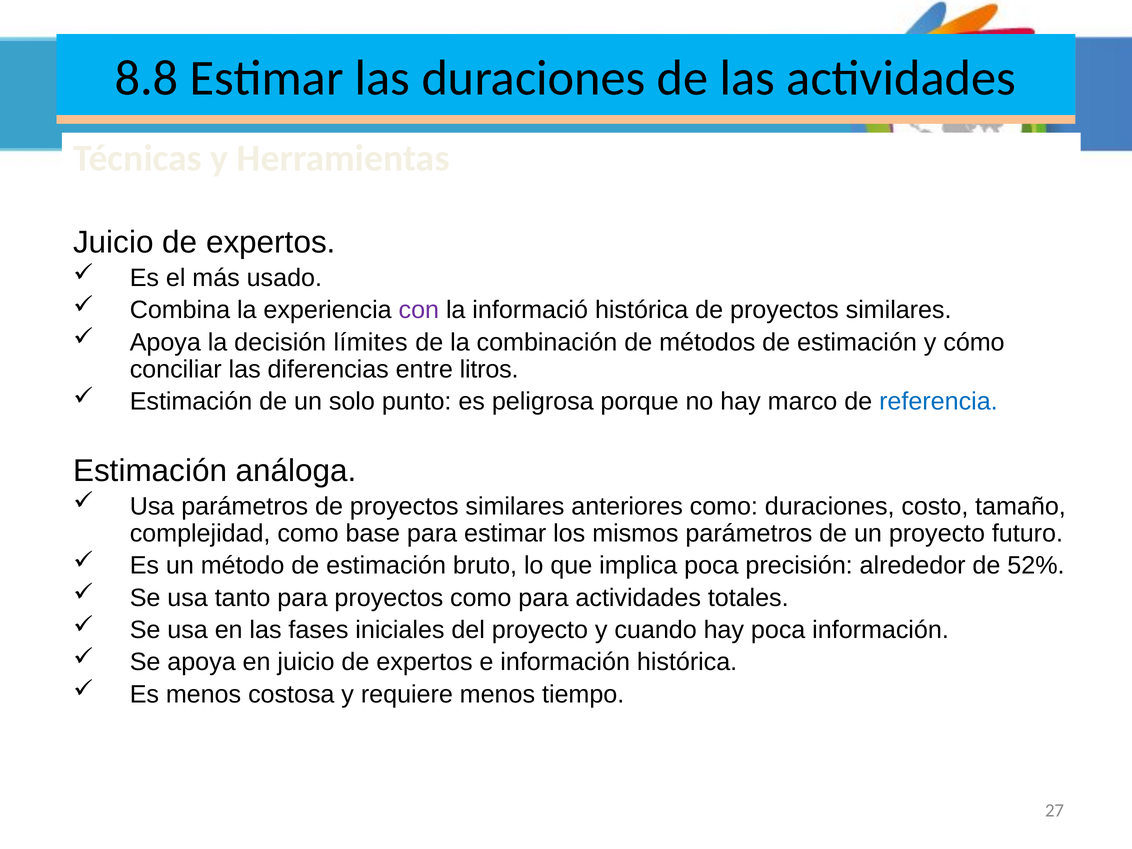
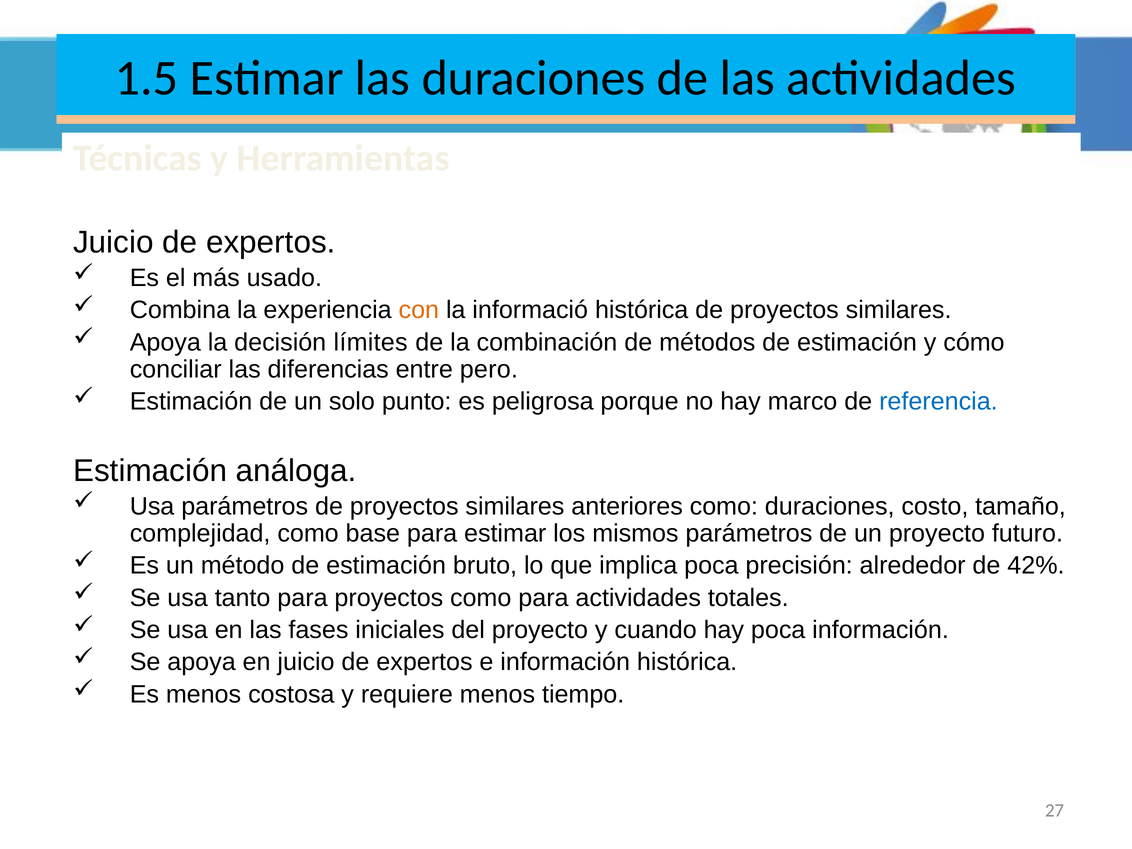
8.8: 8.8 -> 1.5
con colour: purple -> orange
litros: litros -> pero
52%: 52% -> 42%
